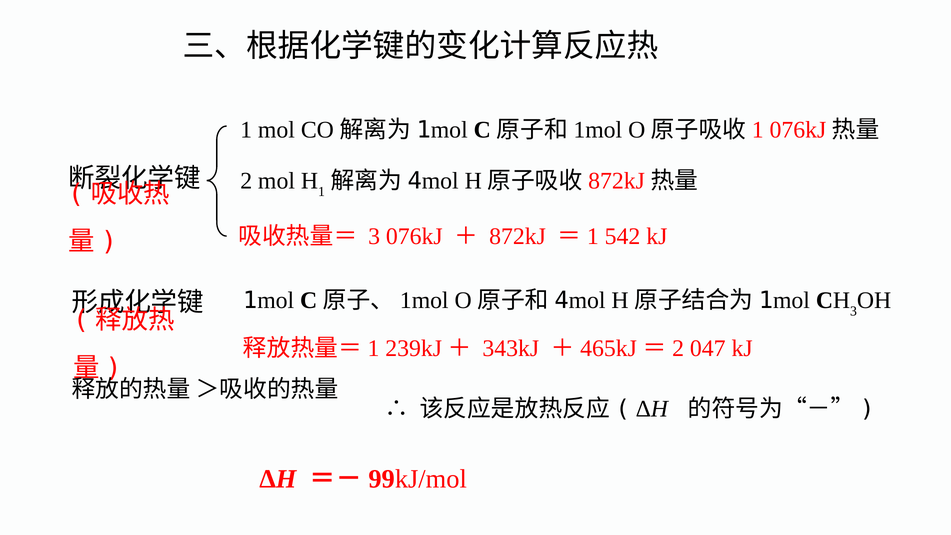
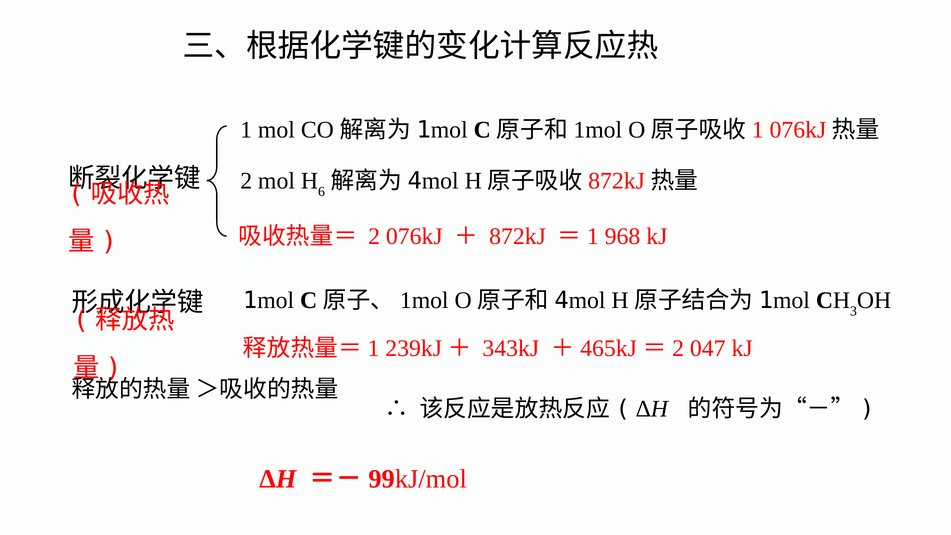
1 at (321, 192): 1 -> 6
3 at (374, 236): 3 -> 2
542: 542 -> 968
